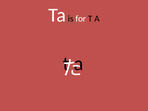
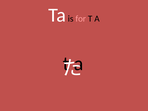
for colour: white -> pink
